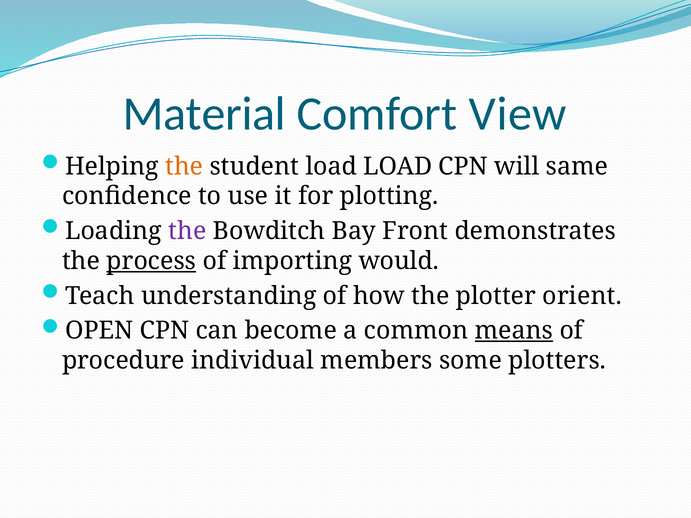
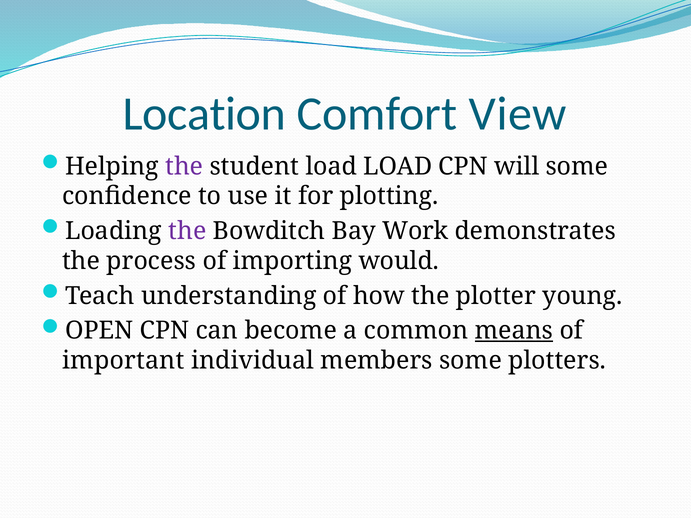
Material: Material -> Location
the at (184, 166) colour: orange -> purple
will same: same -> some
Front: Front -> Work
process underline: present -> none
orient: orient -> young
procedure: procedure -> important
